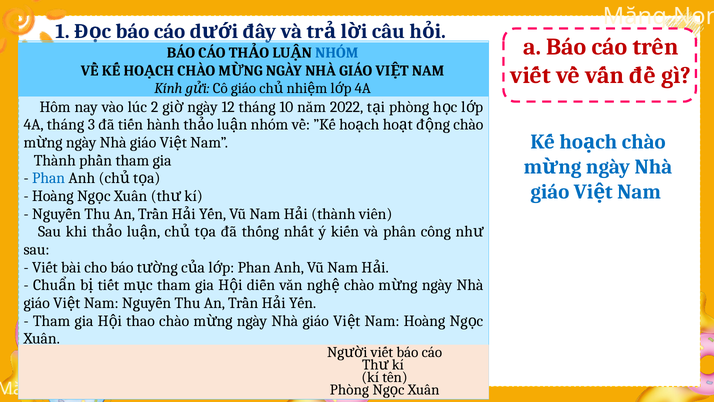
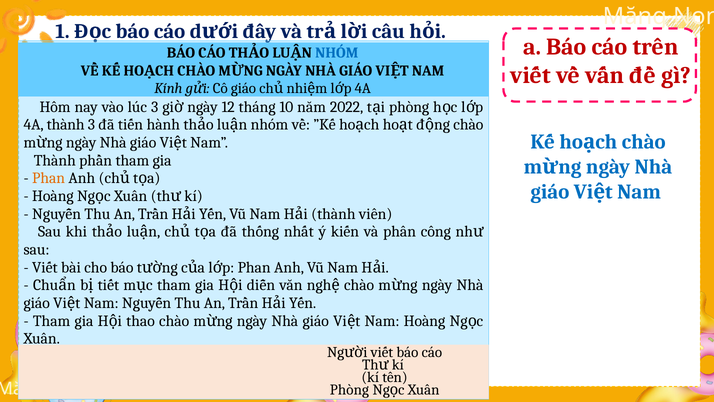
lúc 2: 2 -> 3
4A tháng: tháng -> thành
Phan at (49, 178) colour: blue -> orange
